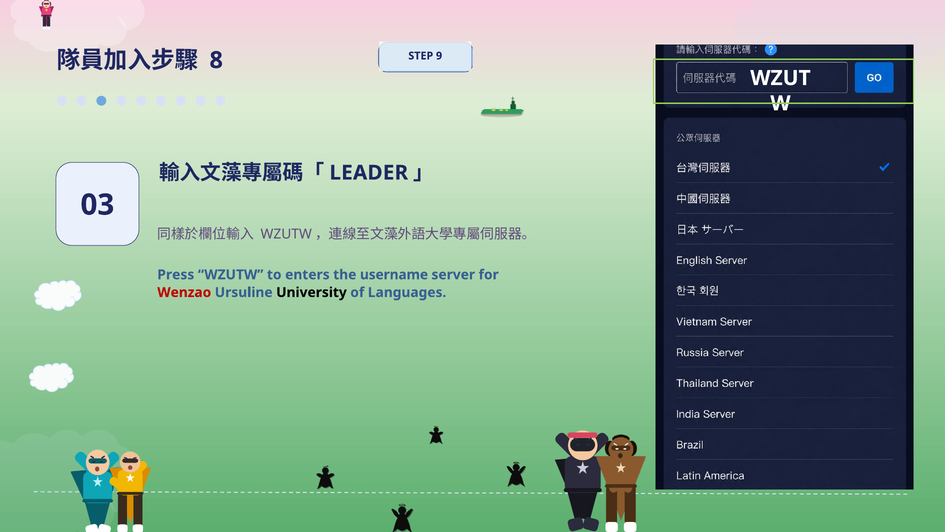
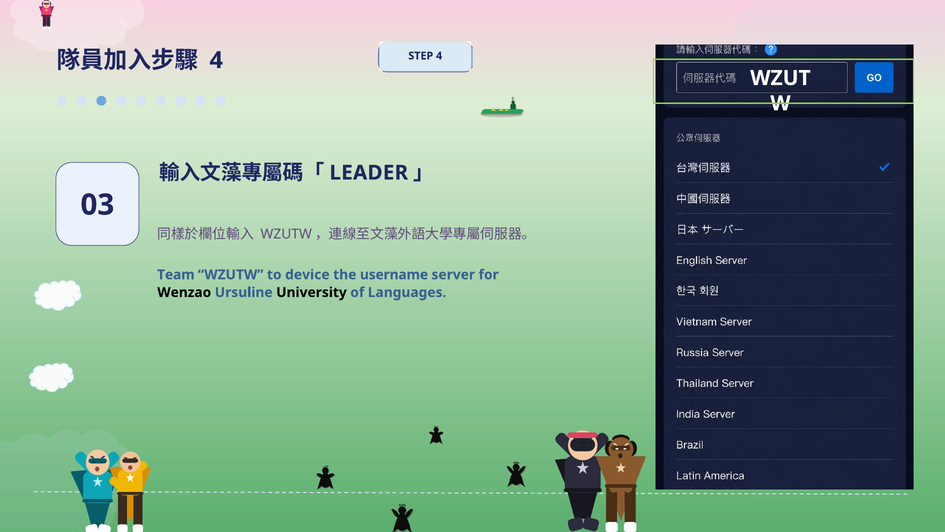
8 at (216, 60): 8 -> 4
STEP 9: 9 -> 4
Press: Press -> Team
enters: enters -> device
Wenzao colour: red -> black
